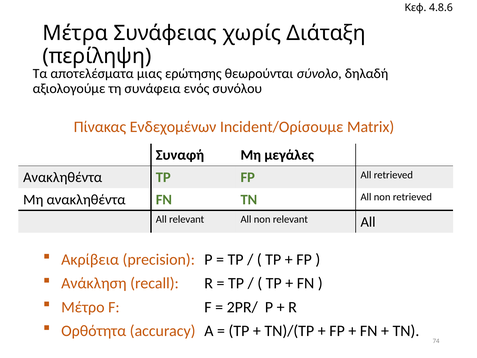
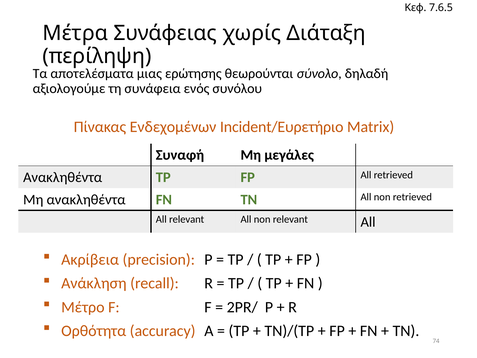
4.8.6: 4.8.6 -> 7.6.5
Incident/Ορίσουμε: Incident/Ορίσουμε -> Incident/Ευρετήριο
